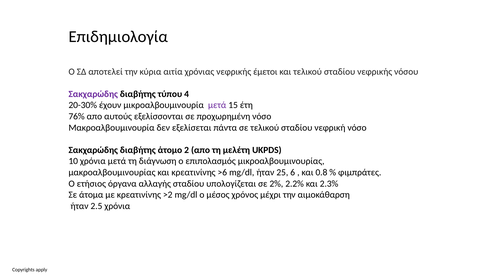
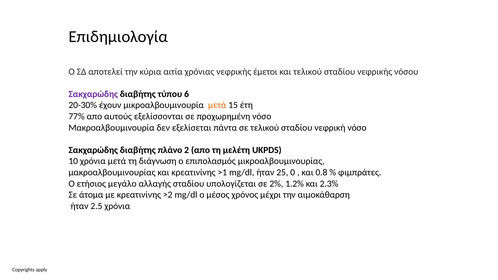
4: 4 -> 6
μετά at (217, 105) colour: purple -> orange
76%: 76% -> 77%
άτομο: άτομο -> πλάνο
>6: >6 -> >1
6: 6 -> 0
όργανα: όργανα -> μεγάλο
2.2%: 2.2% -> 1.2%
